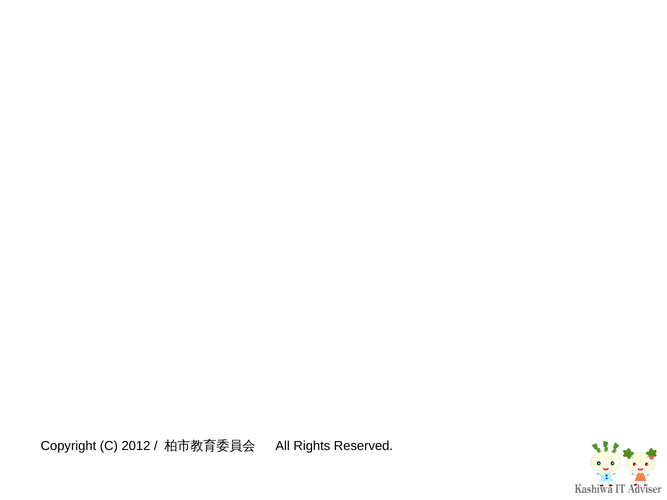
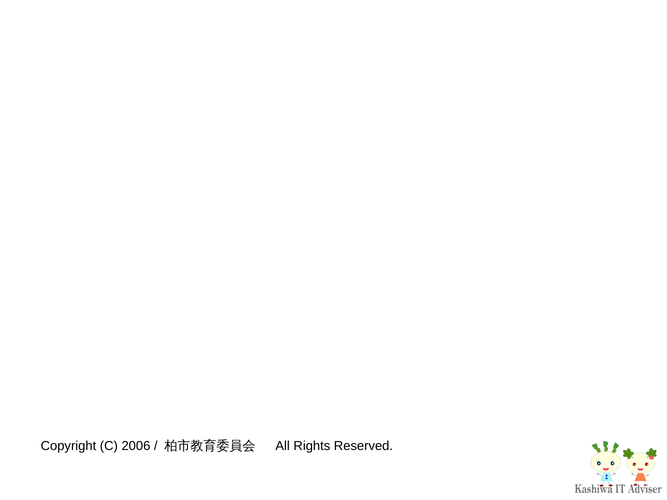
2012: 2012 -> 2006
